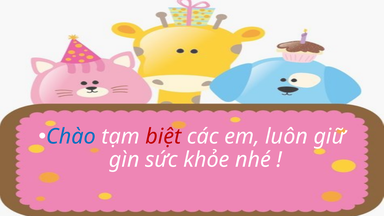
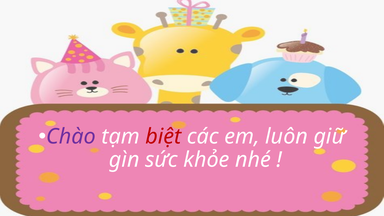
Chào colour: blue -> purple
